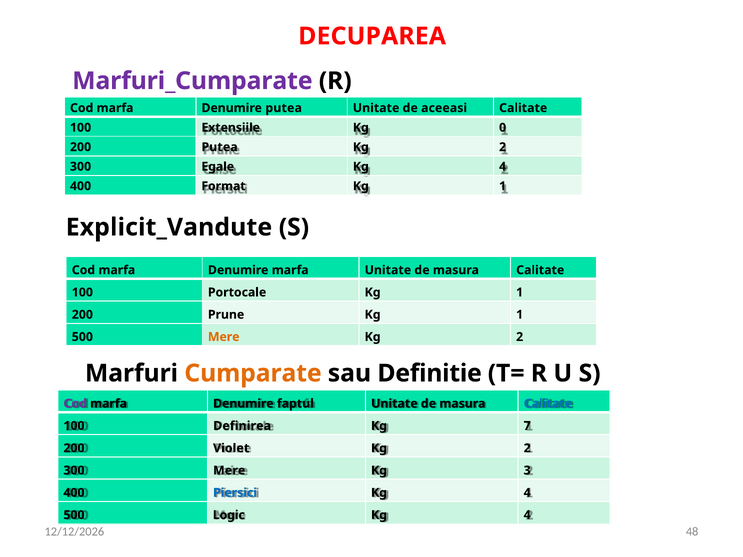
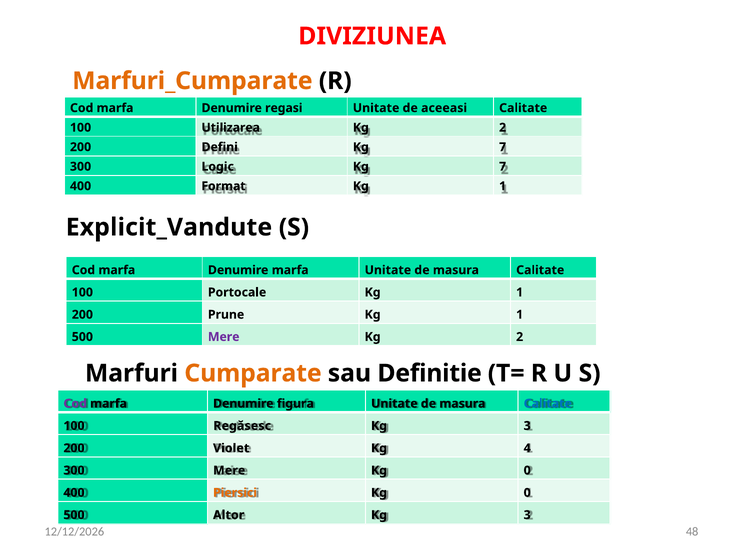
DECUPAREA: DECUPAREA -> DIVIZIUNEA
Marfuri_Cumparate colour: purple -> orange
Denumire putea: putea -> regasi
Extensiile: Extensiile -> Utilizarea
0 at (503, 128): 0 -> 2
Putea at (220, 147): Putea -> Defini
2 at (503, 147): 2 -> 7
Egale: Egale -> Logic
4 at (503, 167): 4 -> 7
Mere at (224, 337) colour: orange -> purple
faptul: faptul -> figura
Definirea: Definirea -> Regăsesc
7 at (527, 426): 7 -> 3
2 at (527, 448): 2 -> 4
3 at (527, 471): 3 -> 0
Piersici colour: blue -> orange
4 at (527, 493): 4 -> 0
Logic: Logic -> Altor
4 at (527, 515): 4 -> 3
